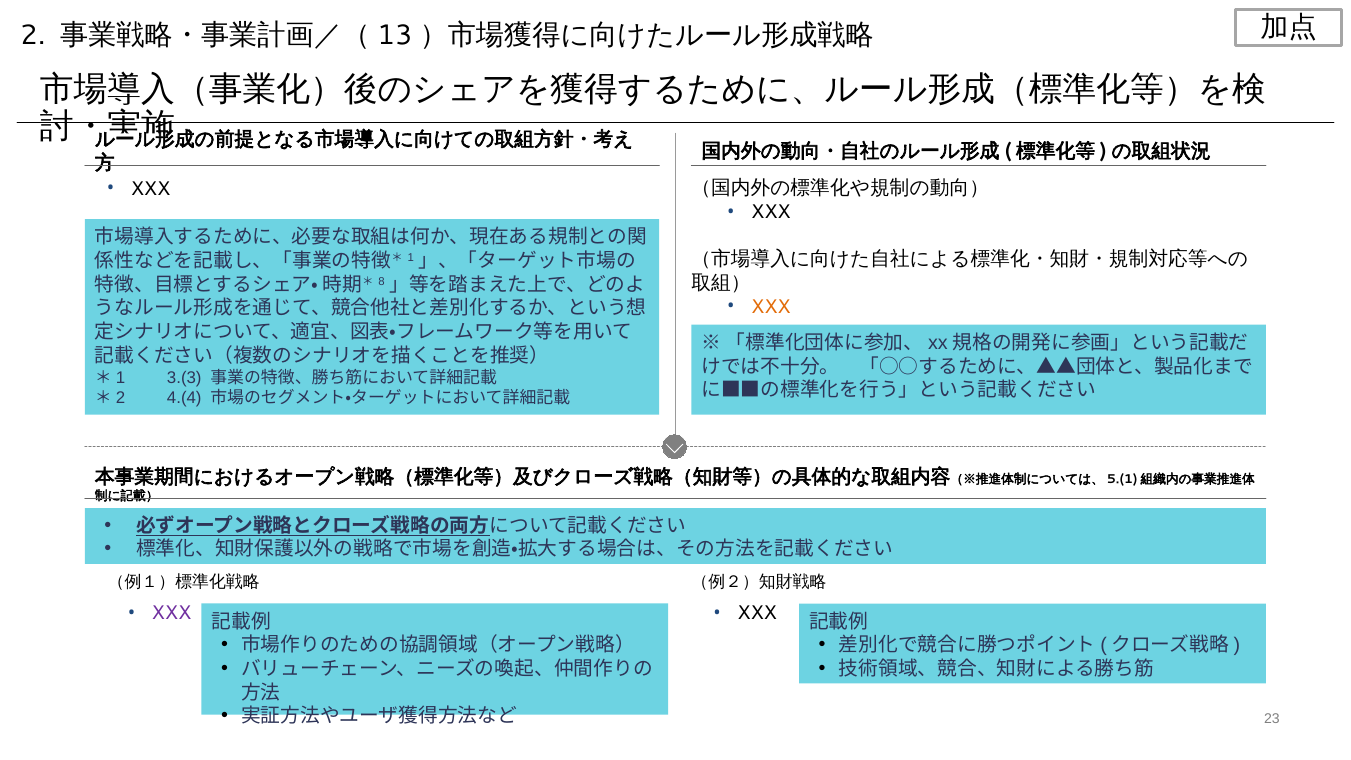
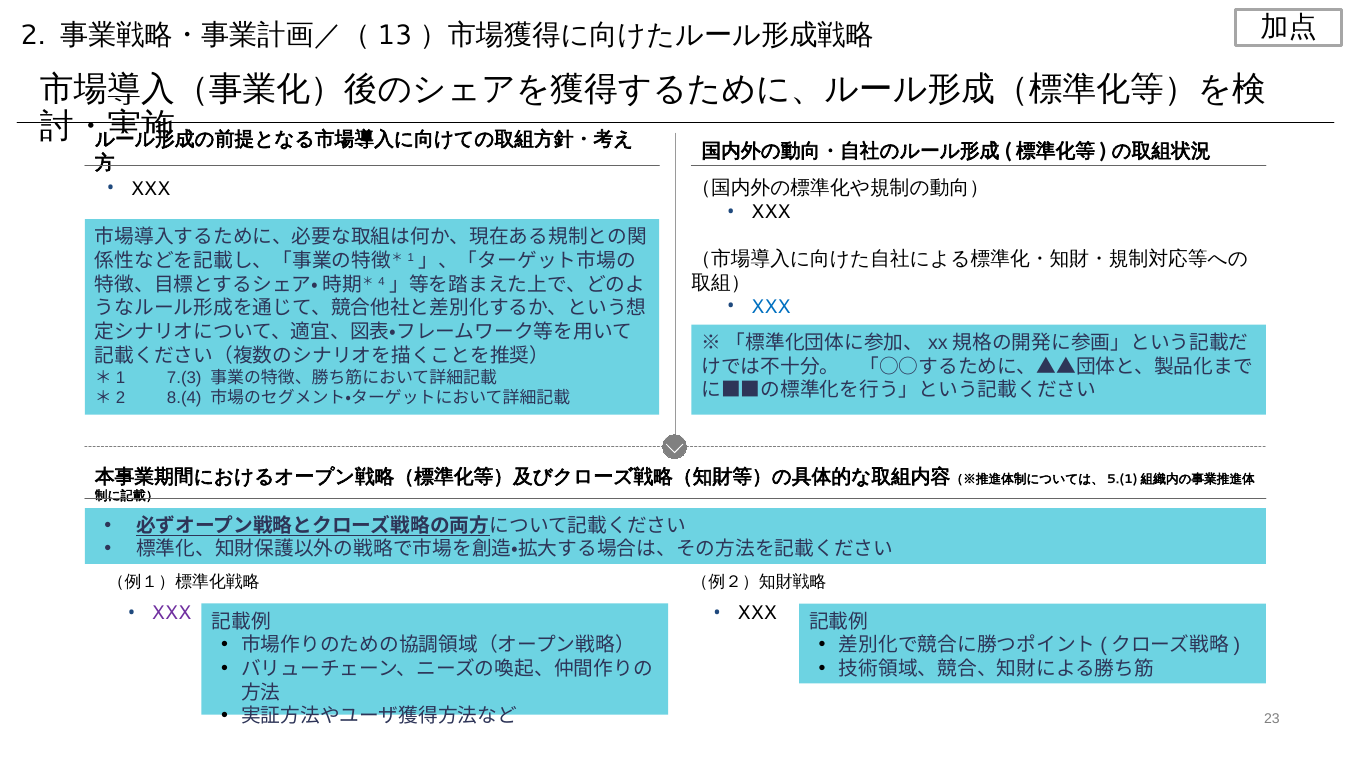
8: 8 -> 4
XXX at (771, 306) colour: orange -> blue
3.(3: 3.(3 -> 7.(3
4.(4: 4.(4 -> 8.(4
